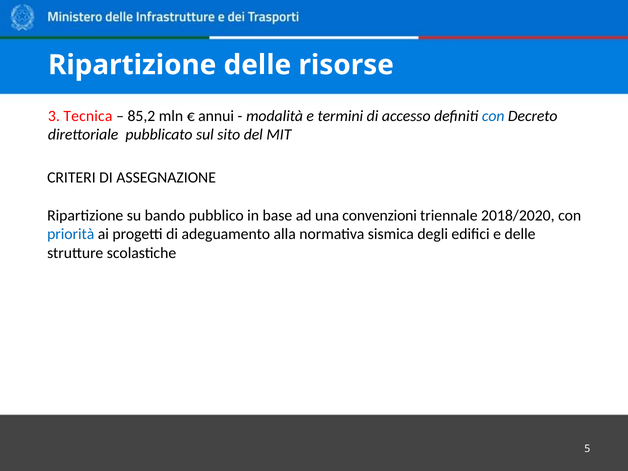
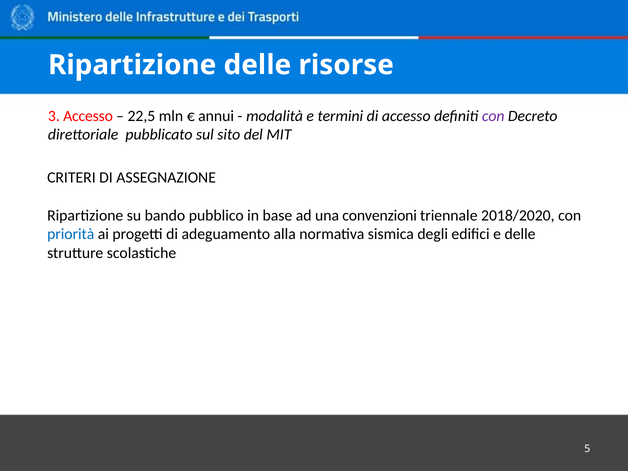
3 Tecnica: Tecnica -> Accesso
85,2: 85,2 -> 22,5
con at (493, 116) colour: blue -> purple
